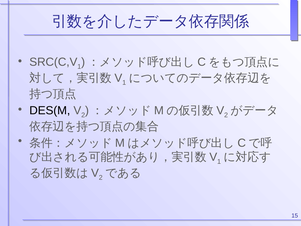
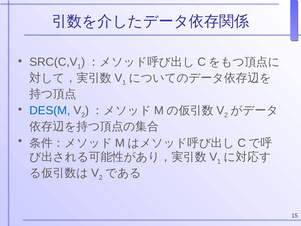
DES(M colour: black -> blue
